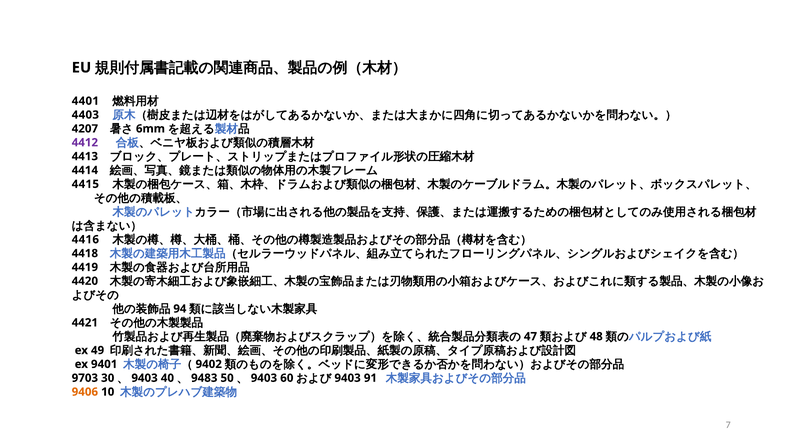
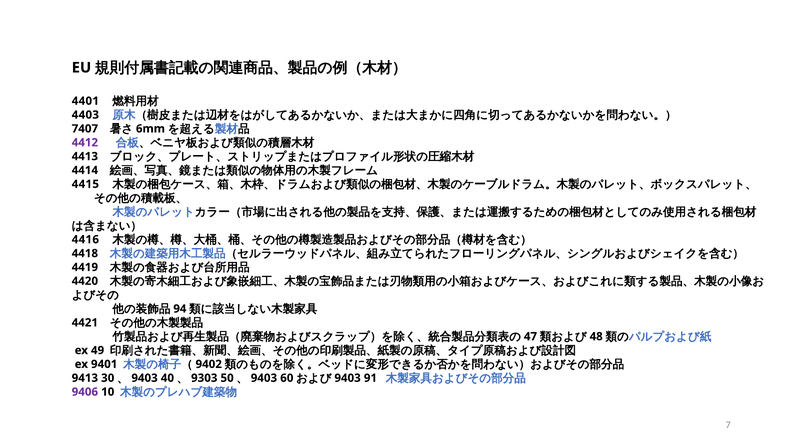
4207: 4207 -> 7407
9703: 9703 -> 9413
9483: 9483 -> 9303
9406 colour: orange -> purple
